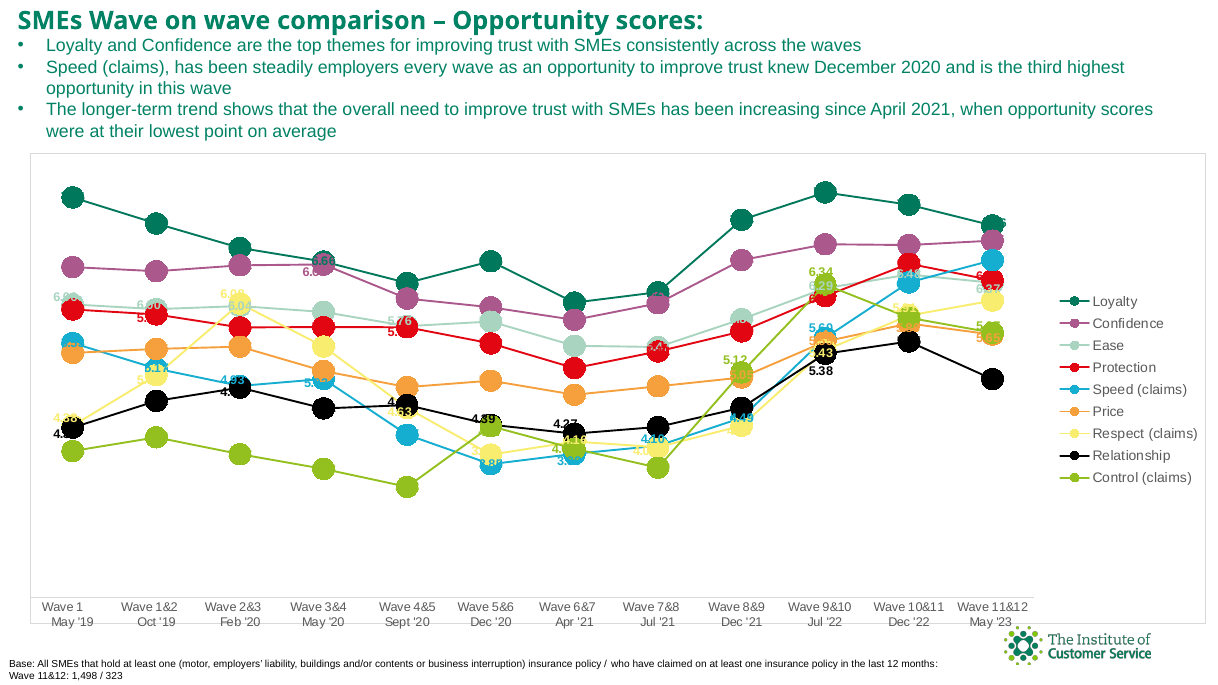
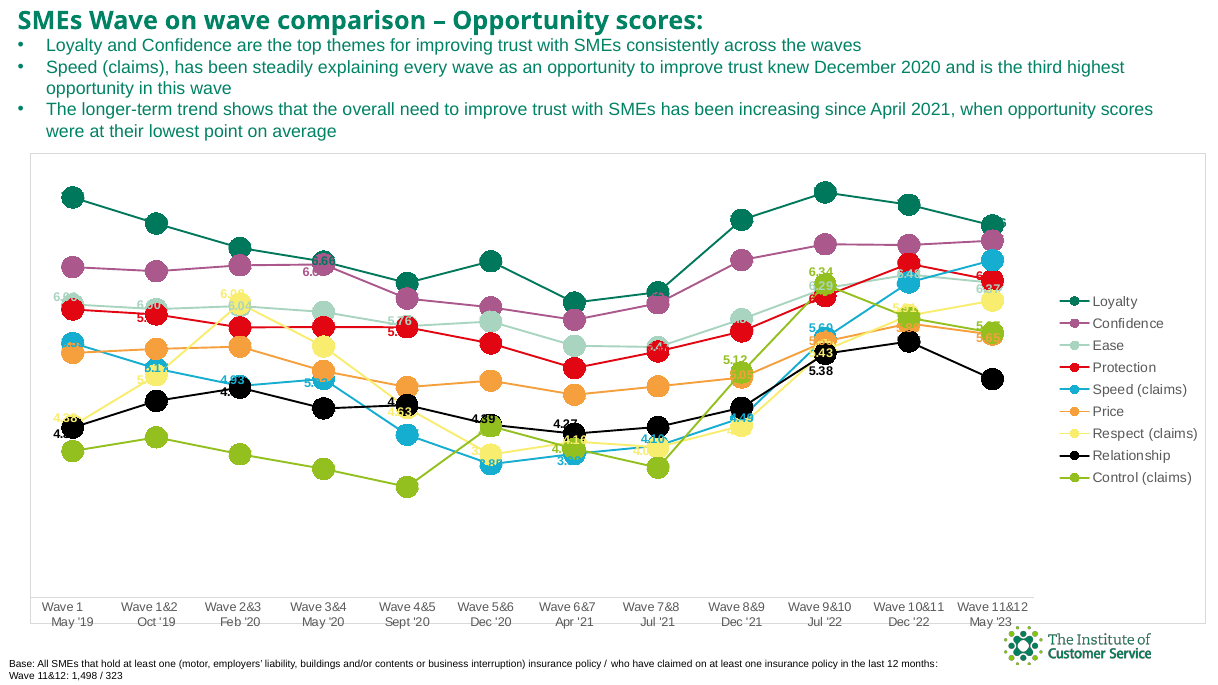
steadily employers: employers -> explaining
